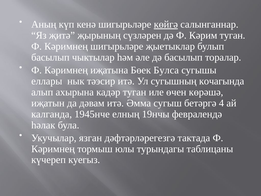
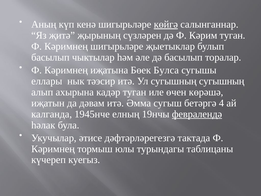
сугышның кочагында: кочагында -> сугышның
февралендә underline: none -> present
язган: язган -> әтисе
